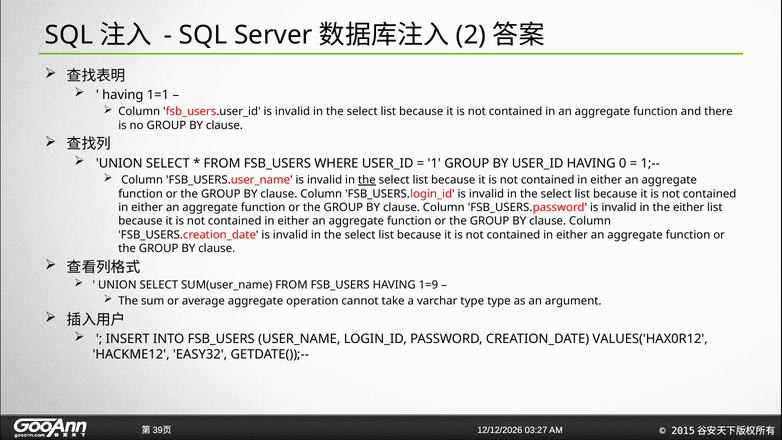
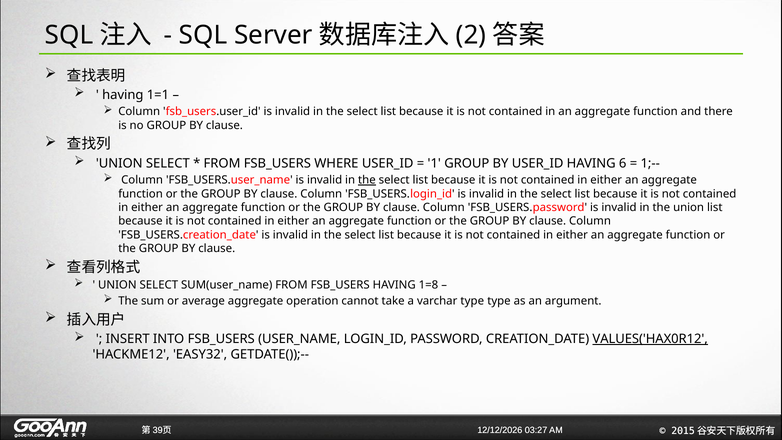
0: 0 -> 6
the either: either -> union
1=9: 1=9 -> 1=8
VALUES('HAX0R12 underline: none -> present
